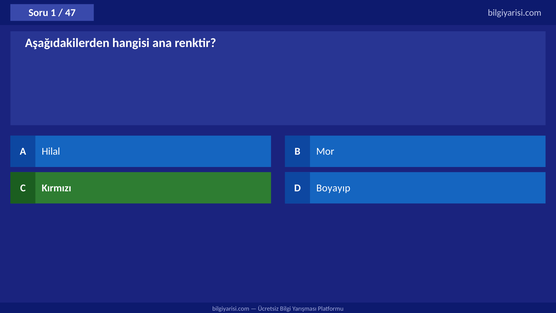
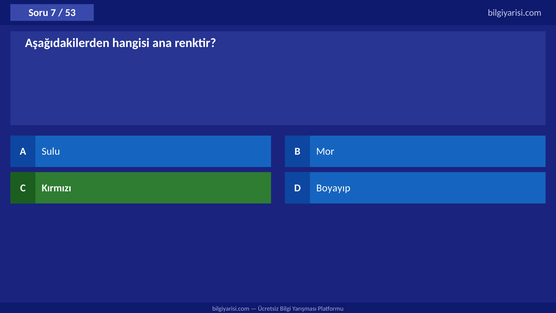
1: 1 -> 7
47: 47 -> 53
Hilal: Hilal -> Sulu
